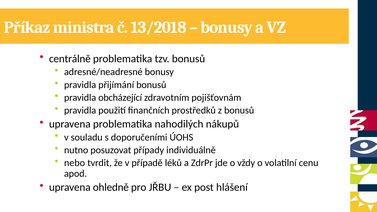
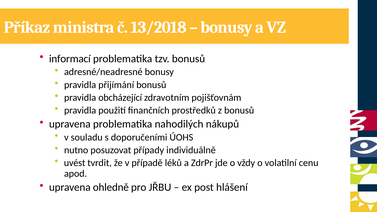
centrálně: centrálně -> informací
nebo: nebo -> uvést
